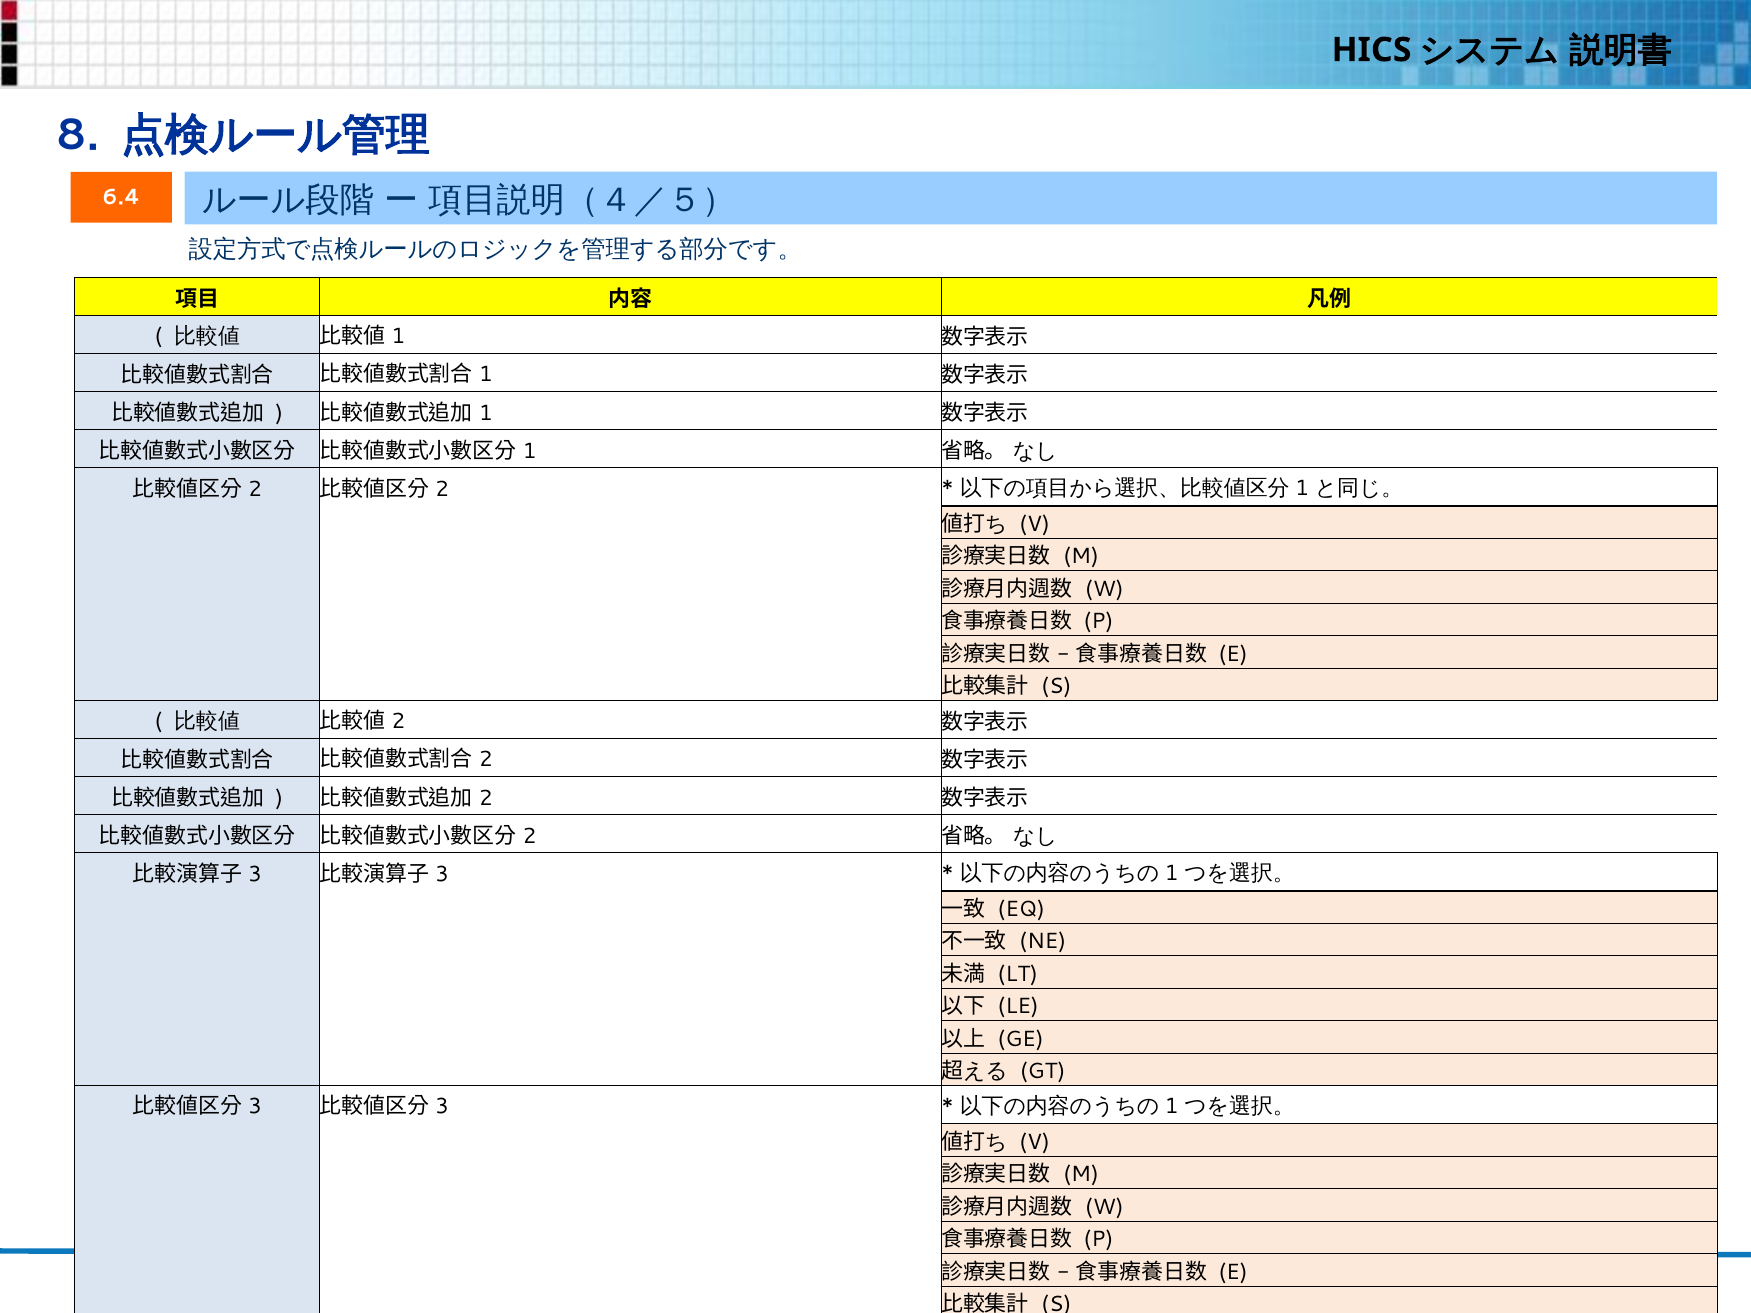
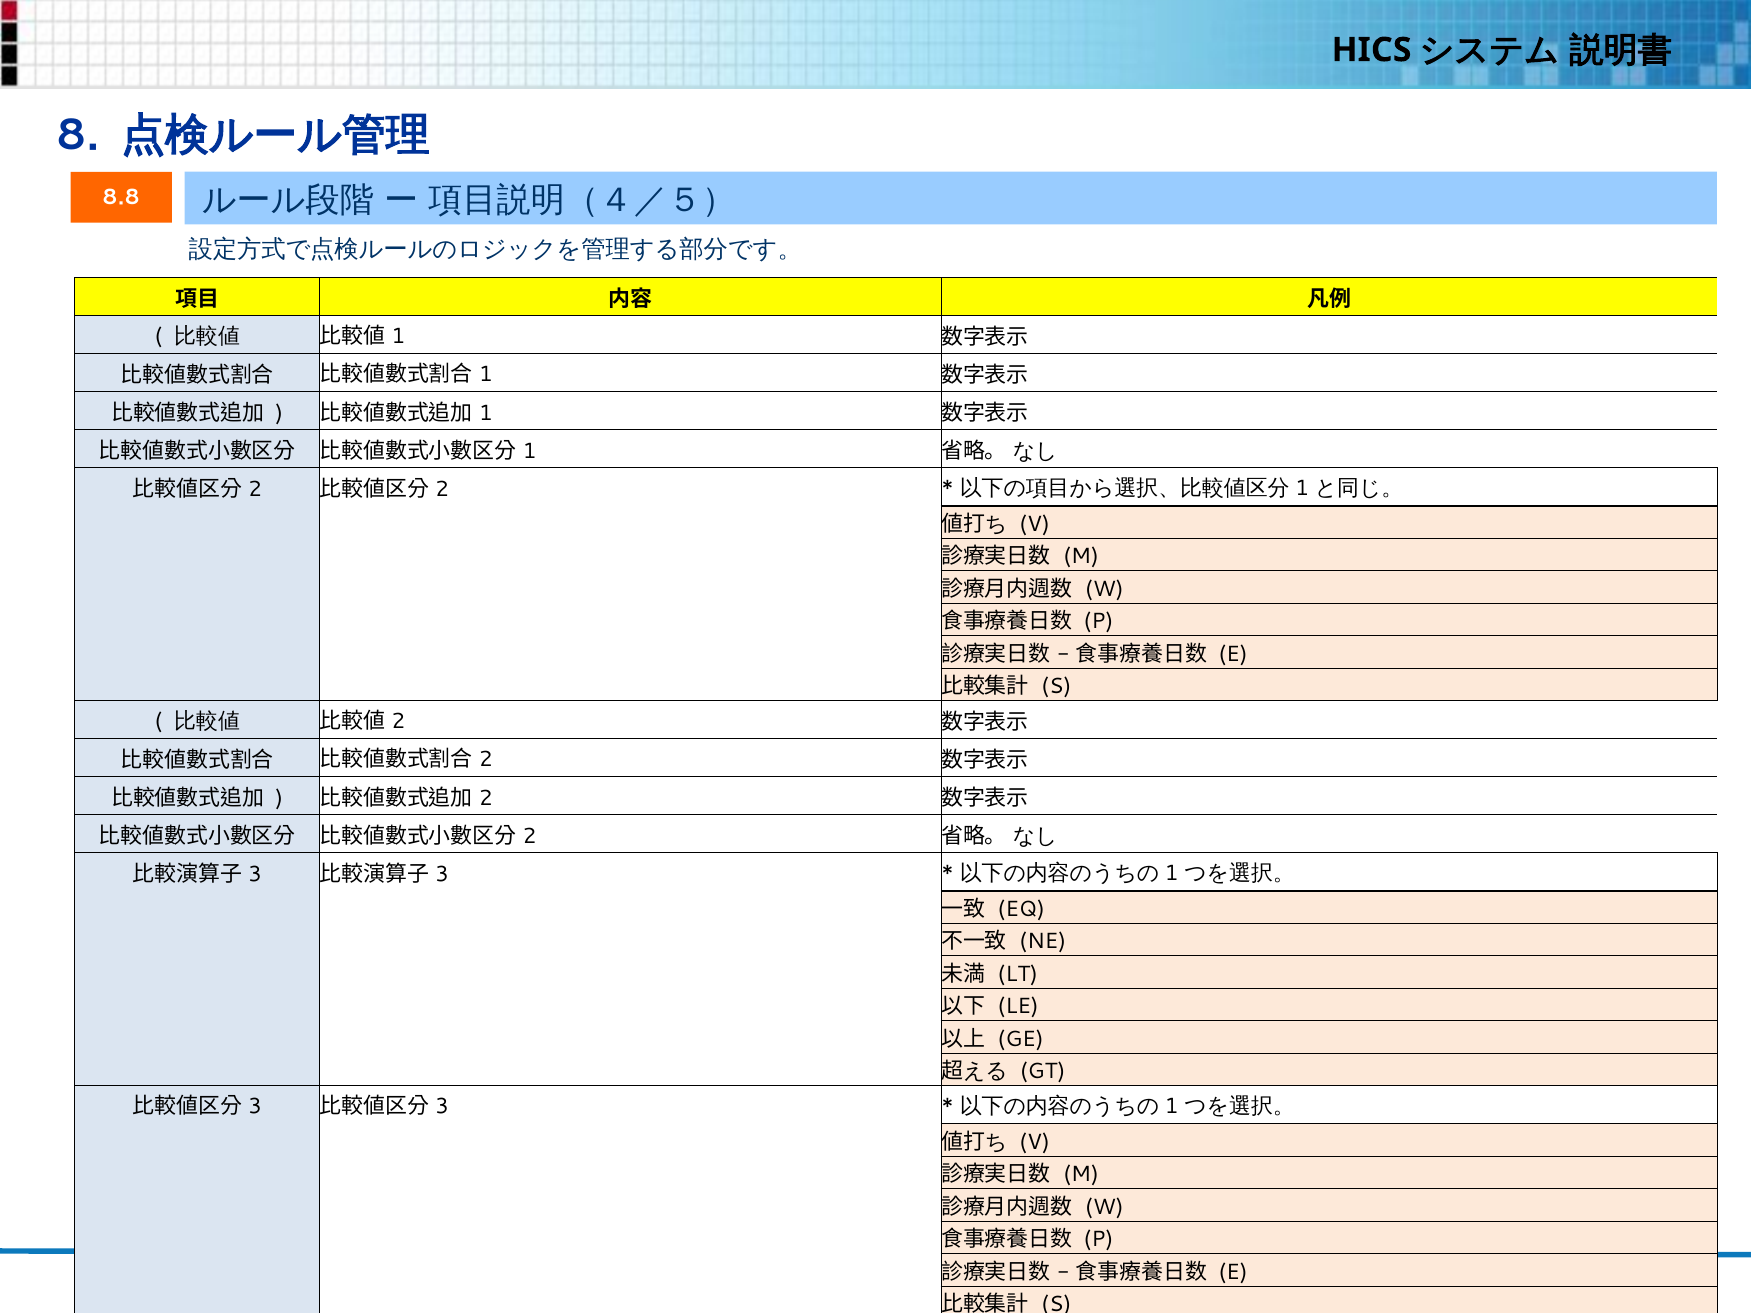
6.4: 6.4 -> 8.8
